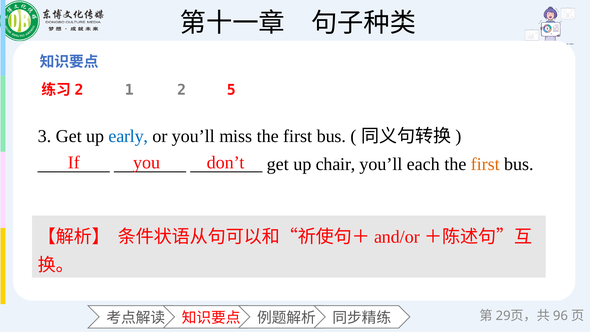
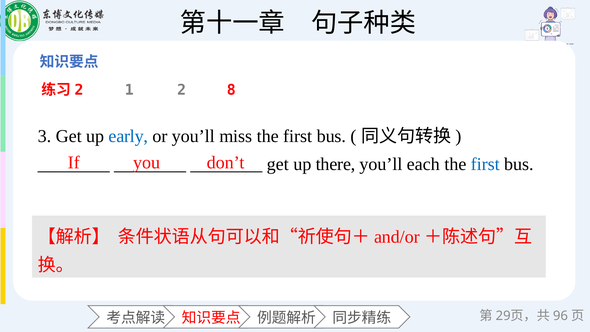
5: 5 -> 8
chair: chair -> there
first at (485, 164) colour: orange -> blue
